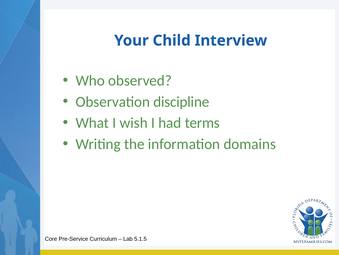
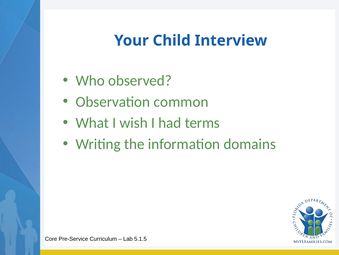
discipline: discipline -> common
